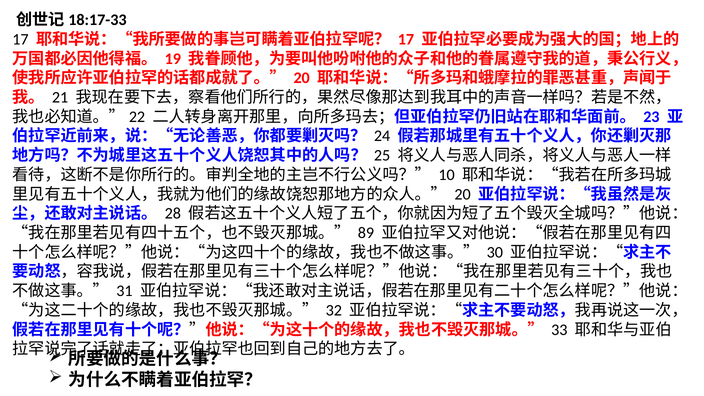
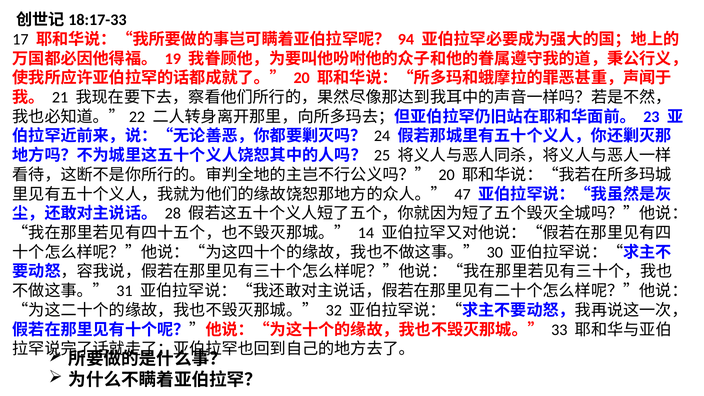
17 at (406, 39): 17 -> 94
10 at (447, 175): 10 -> 20
20 at (463, 194): 20 -> 47
89: 89 -> 14
